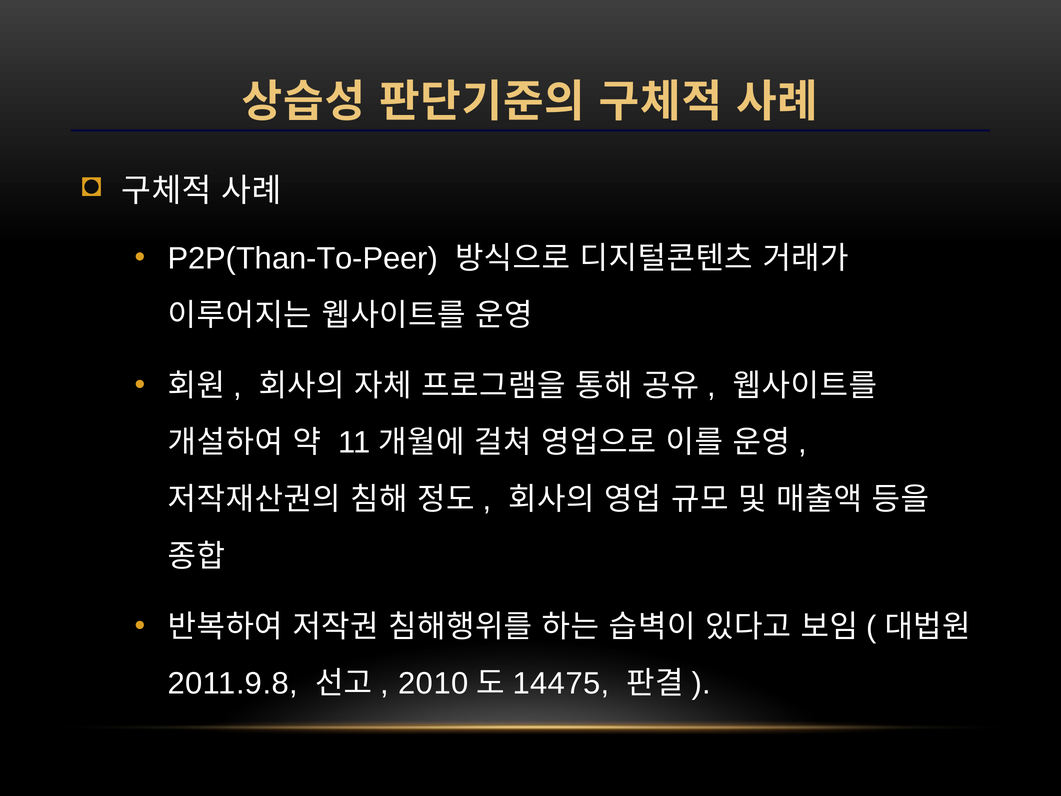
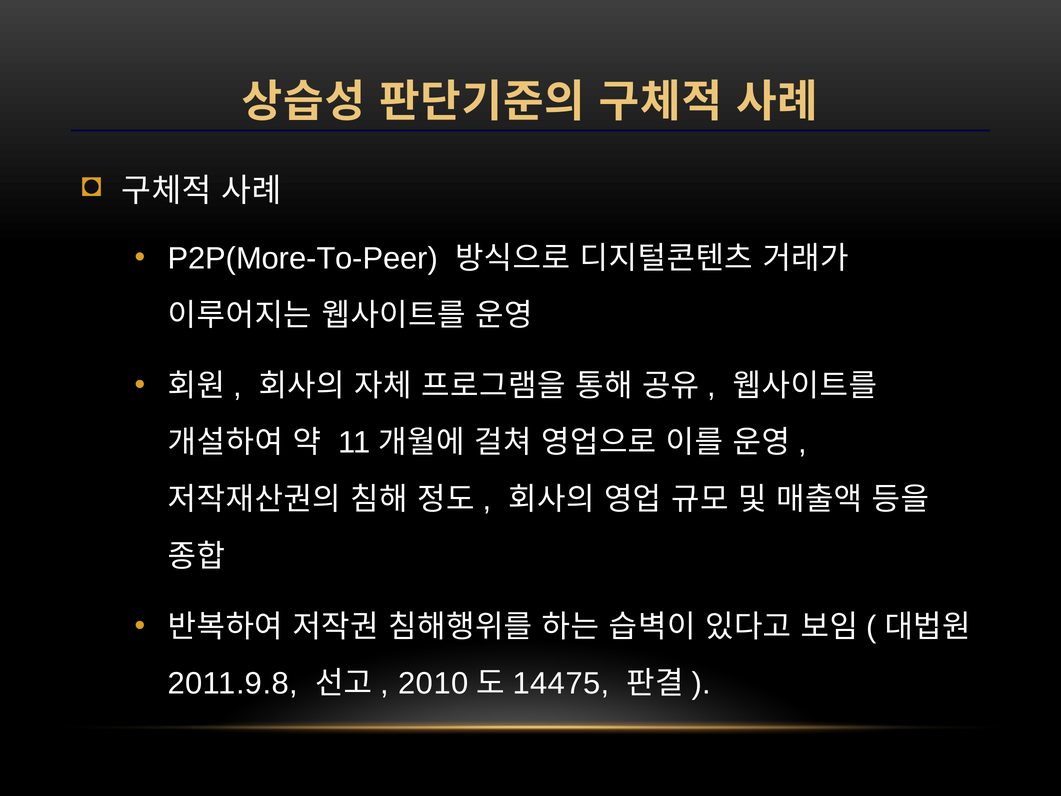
P2P(Than-To-Peer: P2P(Than-To-Peer -> P2P(More-To-Peer
